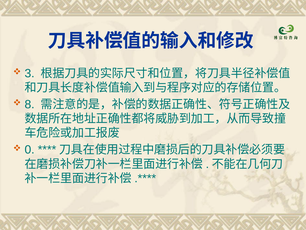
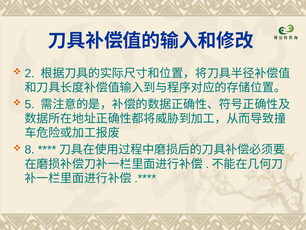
3: 3 -> 2
8: 8 -> 5
0: 0 -> 8
